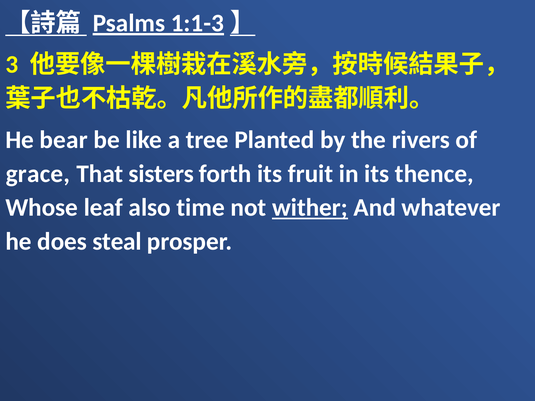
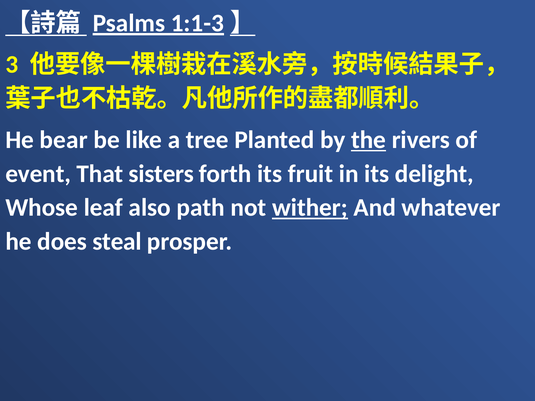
the underline: none -> present
grace: grace -> event
thence: thence -> delight
time: time -> path
